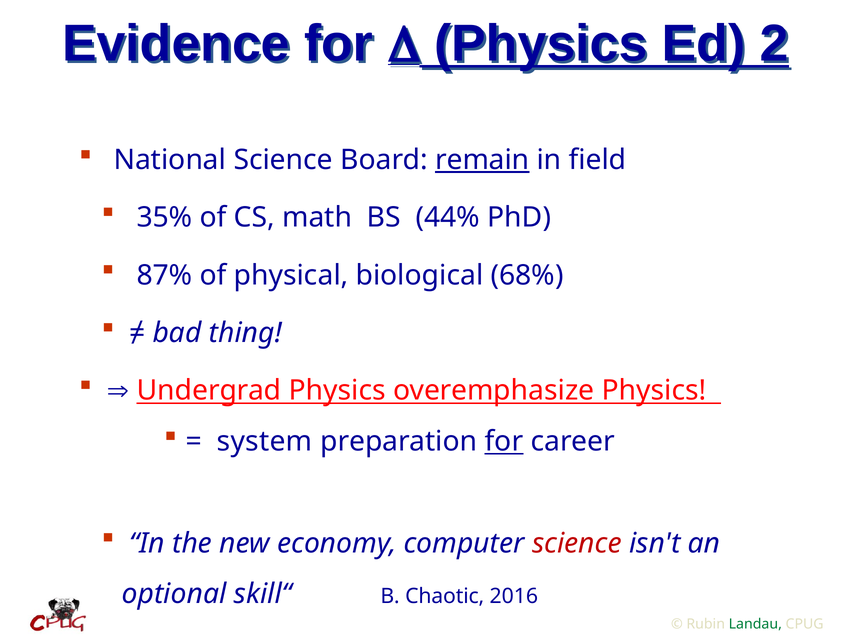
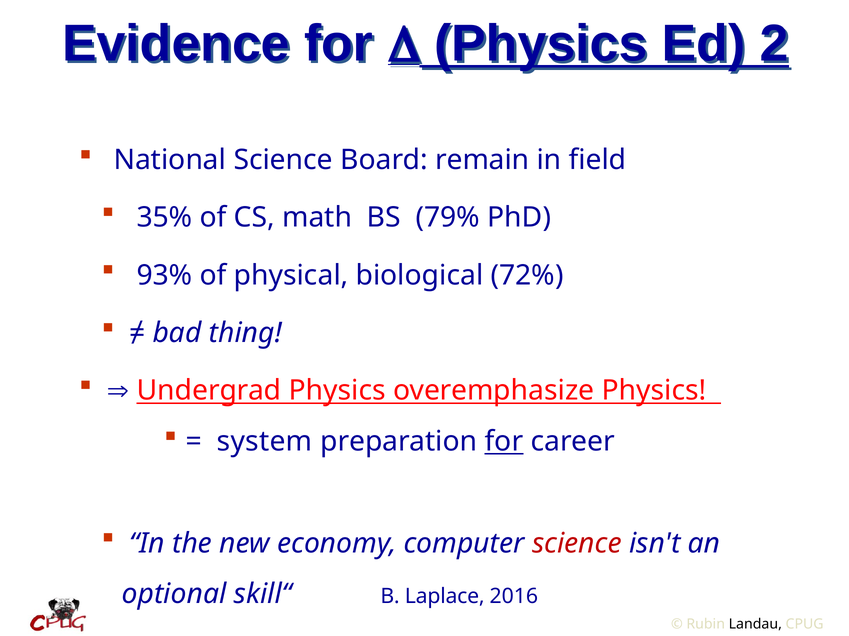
remain underline: present -> none
44%: 44% -> 79%
87%: 87% -> 93%
68%: 68% -> 72%
Chaotic: Chaotic -> Laplace
Landau colour: green -> black
